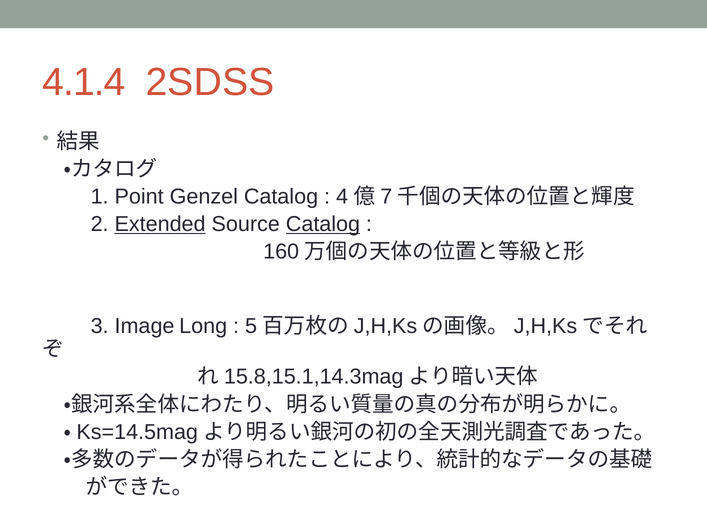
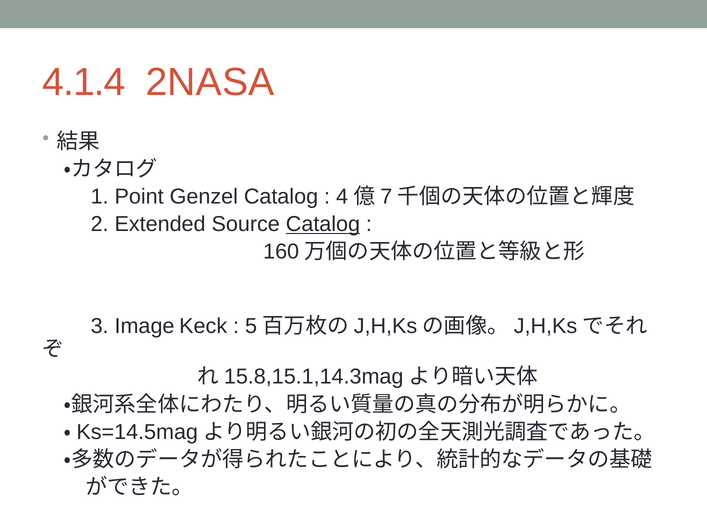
2SDSS: 2SDSS -> 2NASA
Extended underline: present -> none
Long: Long -> Keck
